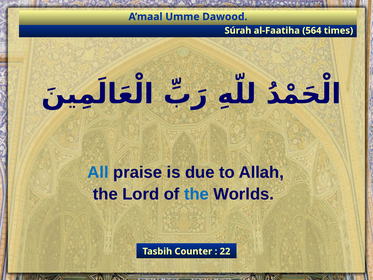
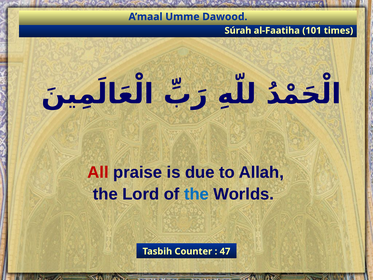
564: 564 -> 101
All colour: blue -> red
22: 22 -> 47
